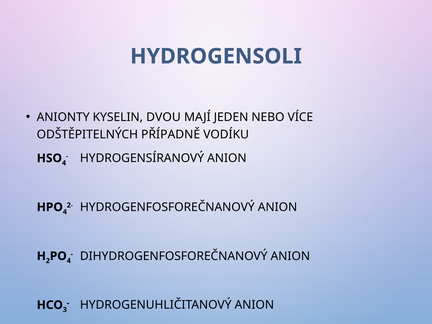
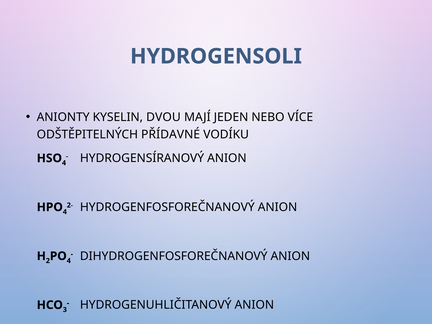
PŘÍPADNĚ: PŘÍPADNĚ -> PŘÍDAVNÉ
